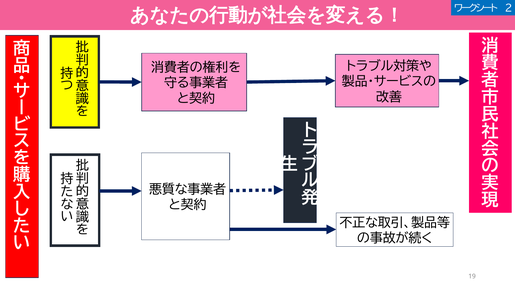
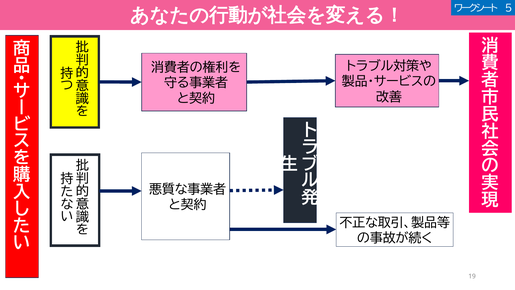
2: 2 -> 5
